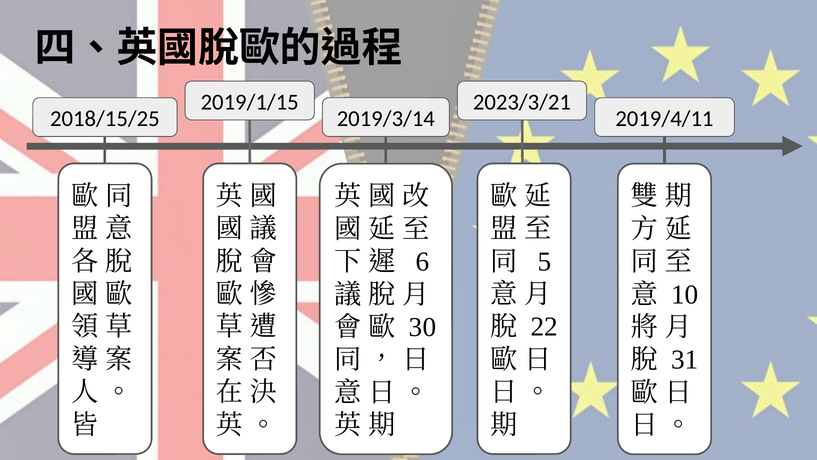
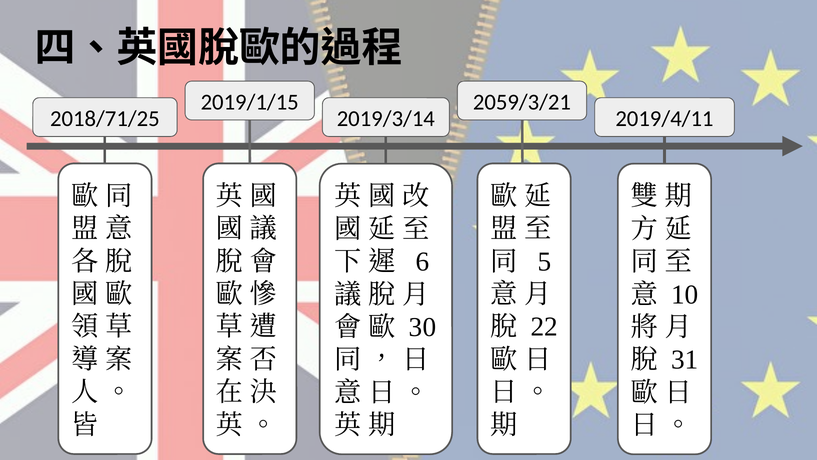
2023/3/21: 2023/3/21 -> 2059/3/21
2018/15/25: 2018/15/25 -> 2018/71/25
